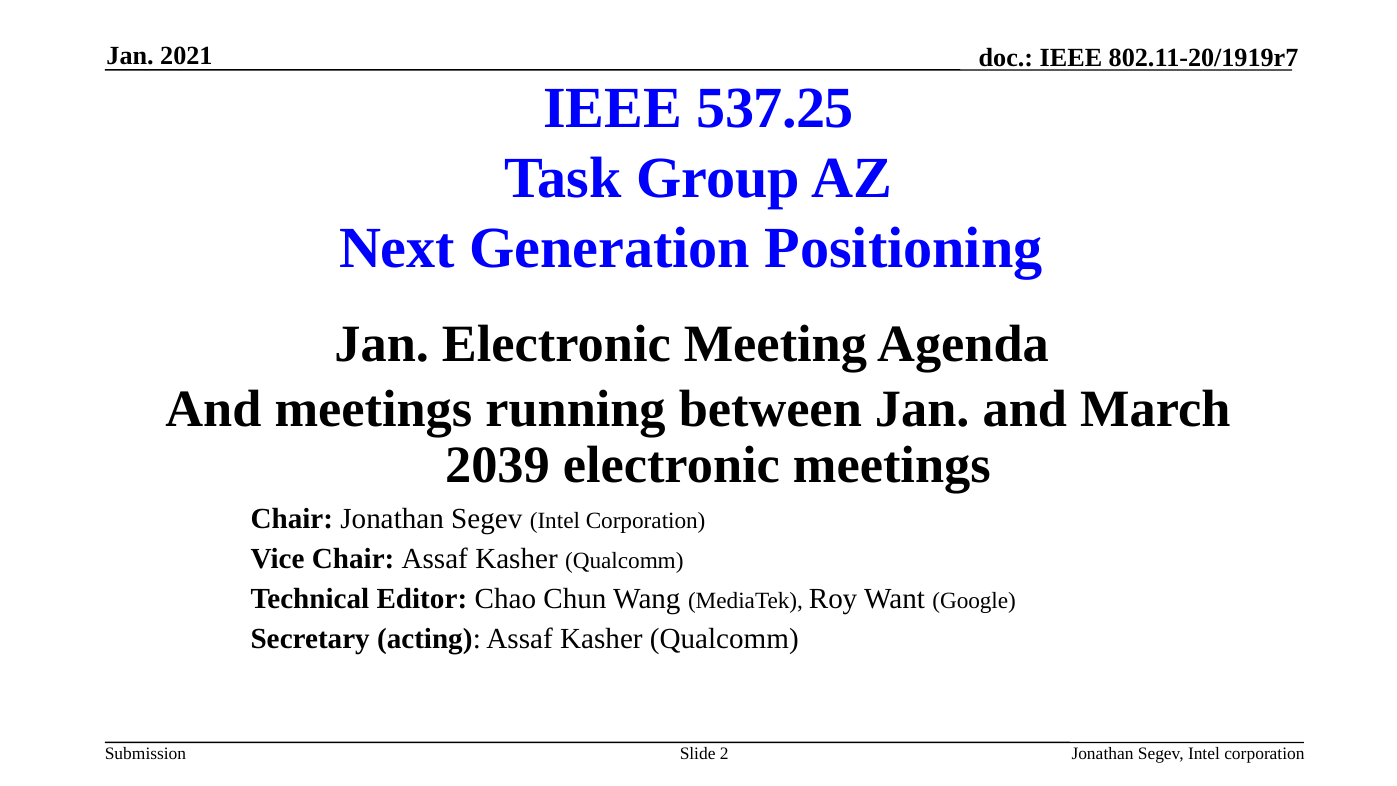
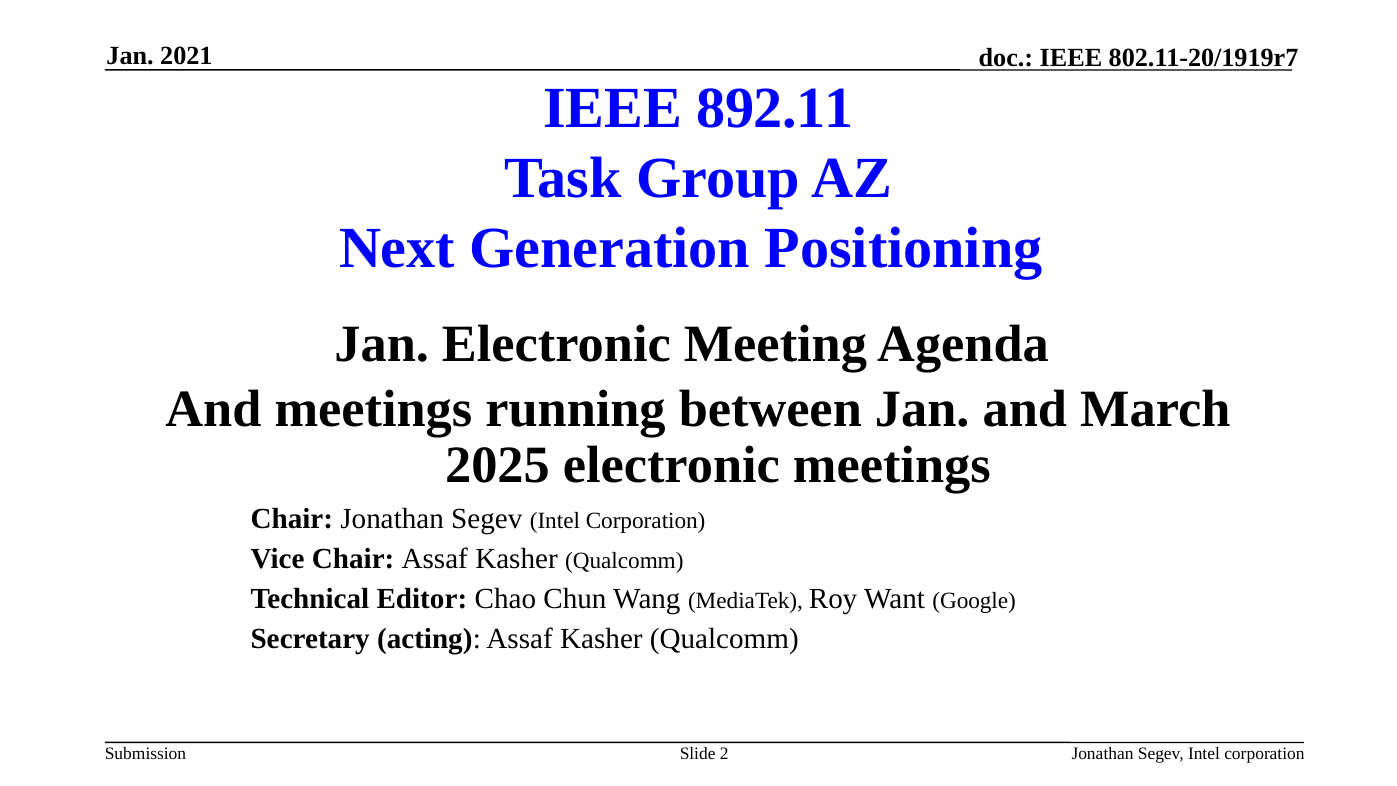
537.25: 537.25 -> 892.11
2039: 2039 -> 2025
